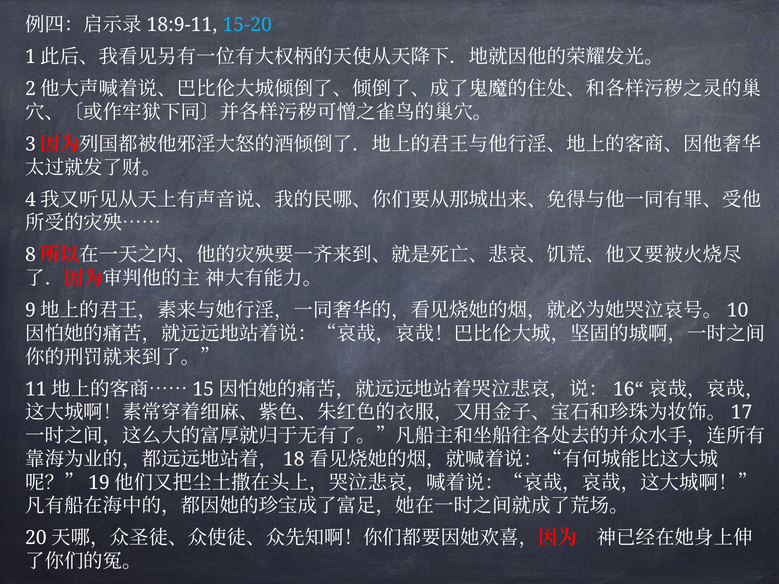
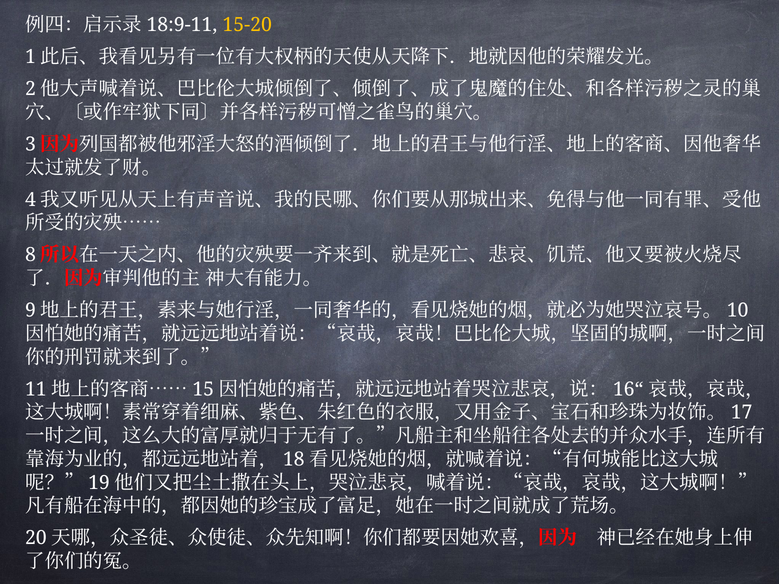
15-20 colour: light blue -> yellow
